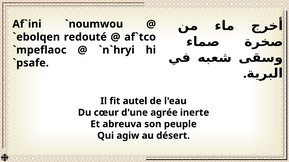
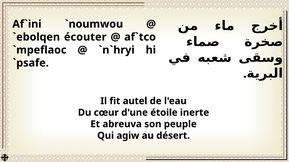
redouté: redouté -> écouter
agrée: agrée -> étoile
